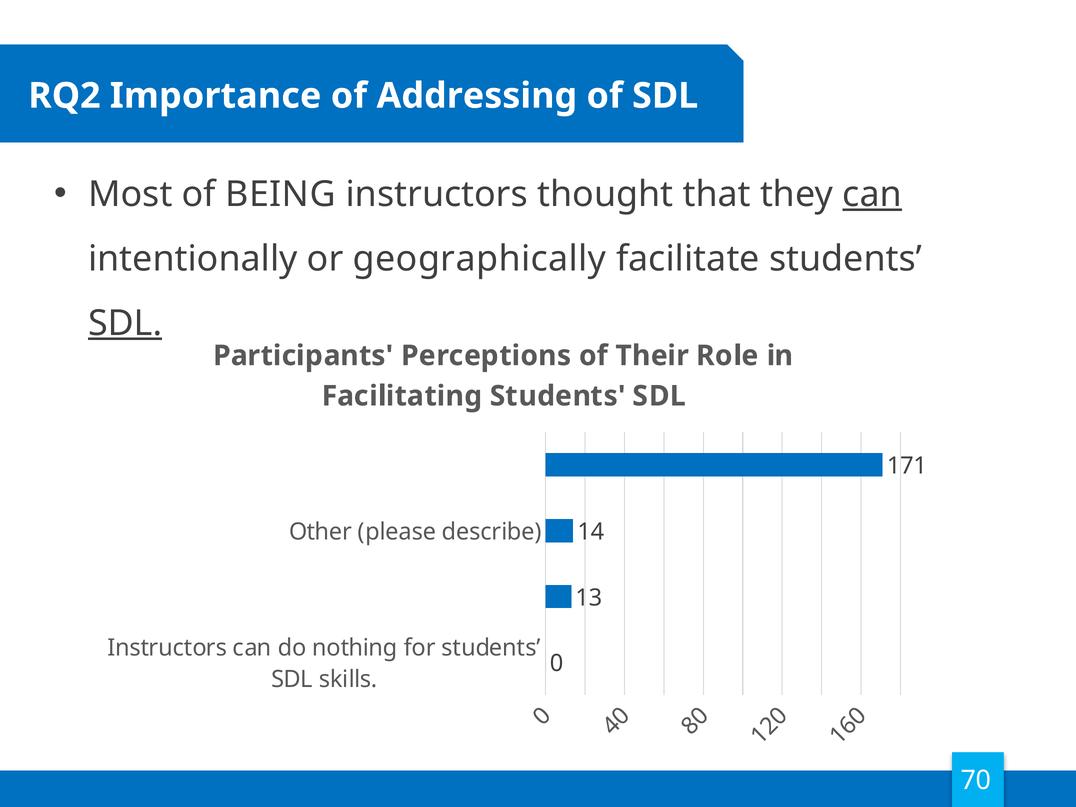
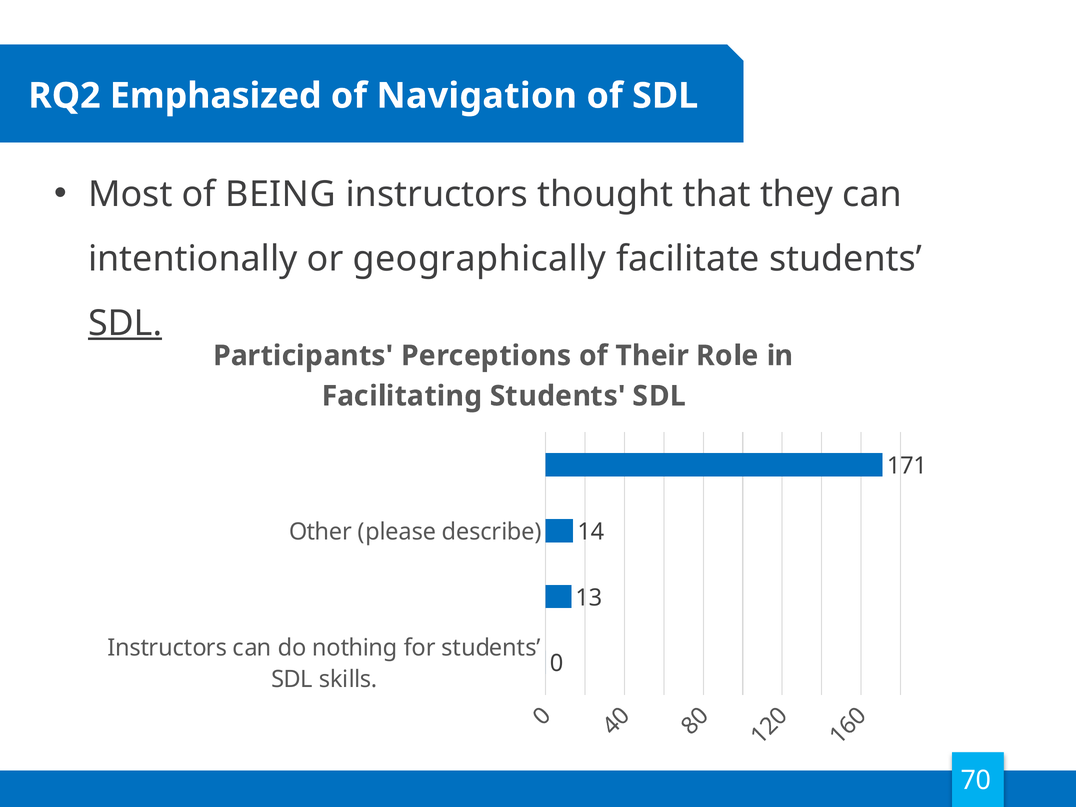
Importance: Importance -> Emphasized
Addressing: Addressing -> Navigation
can at (872, 194) underline: present -> none
